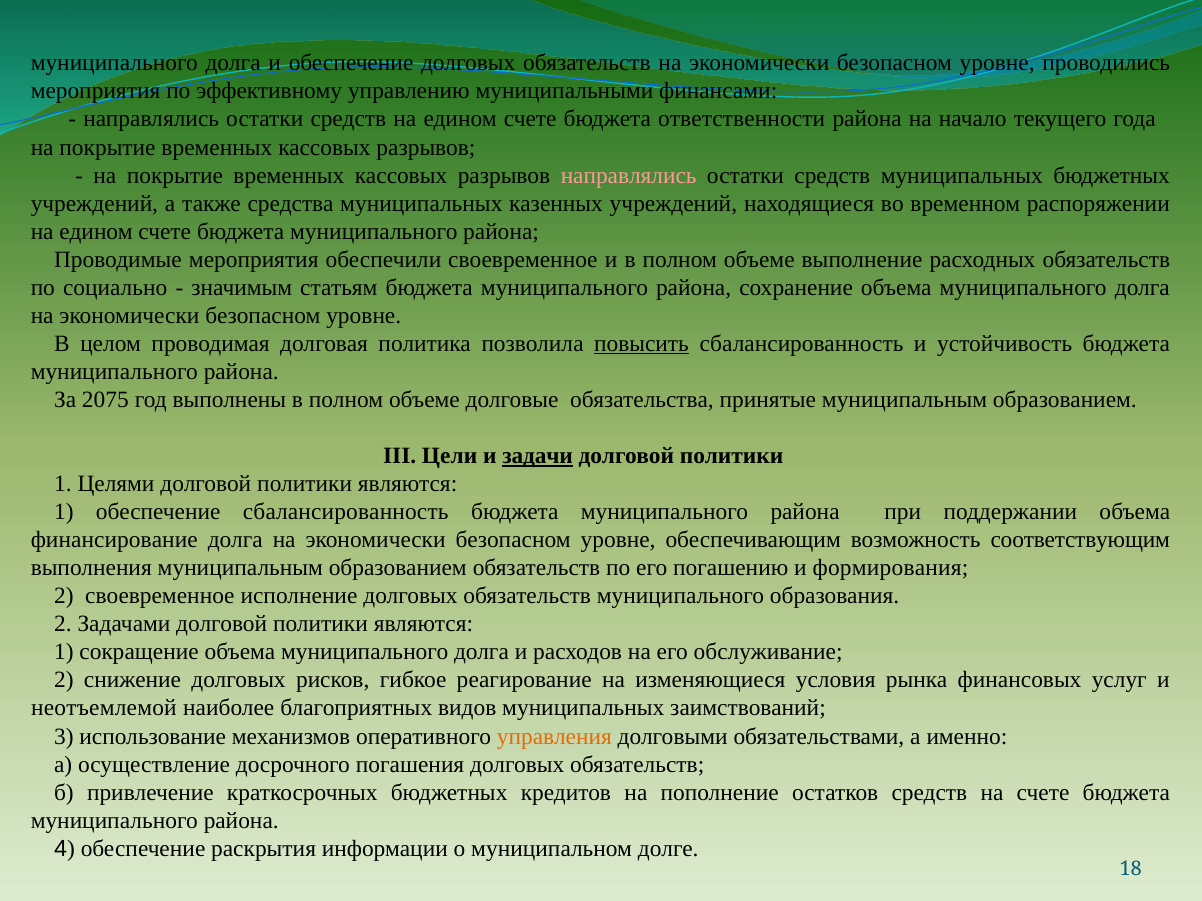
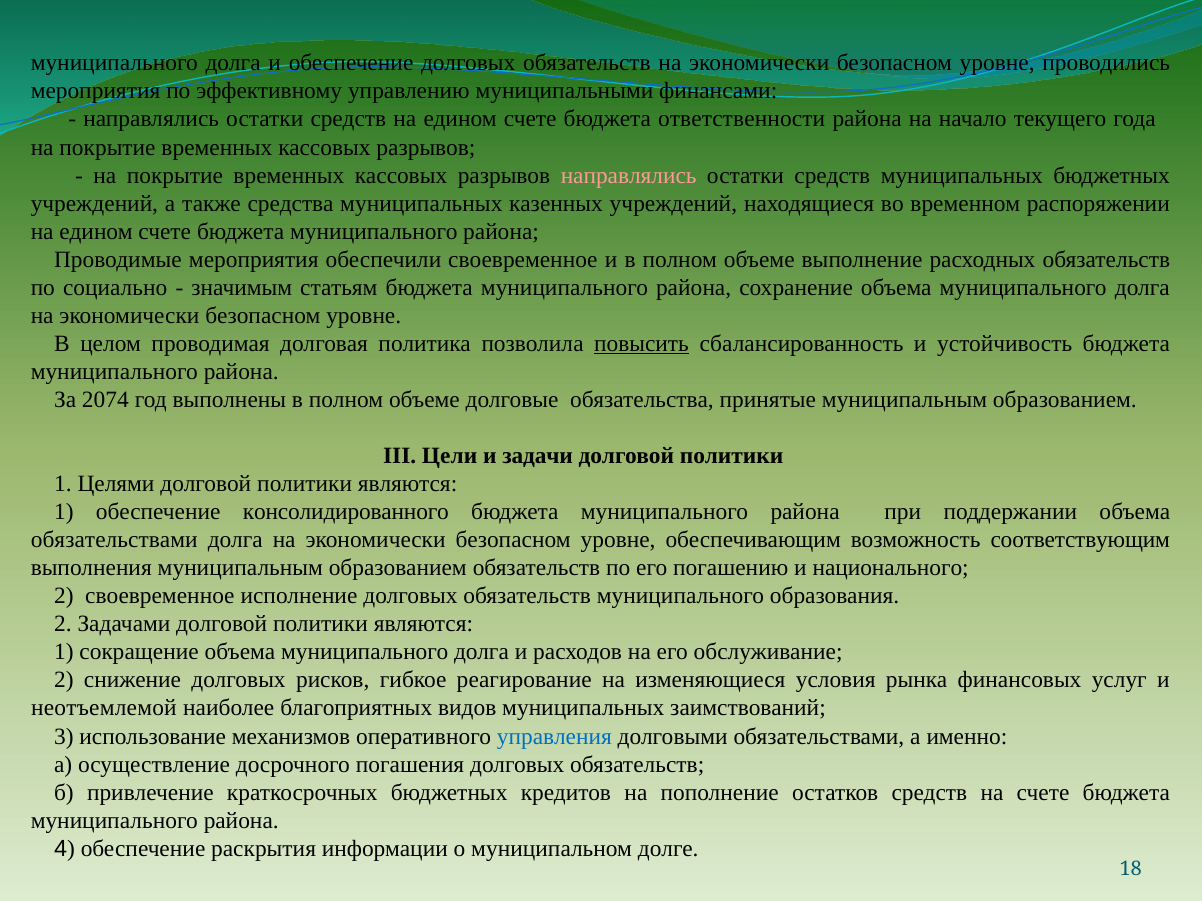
2075: 2075 -> 2074
задачи underline: present -> none
обеспечение сбалансированность: сбалансированность -> консолидированного
финансирование at (114, 540): финансирование -> обязательствами
формирования: формирования -> национального
управления colour: orange -> blue
